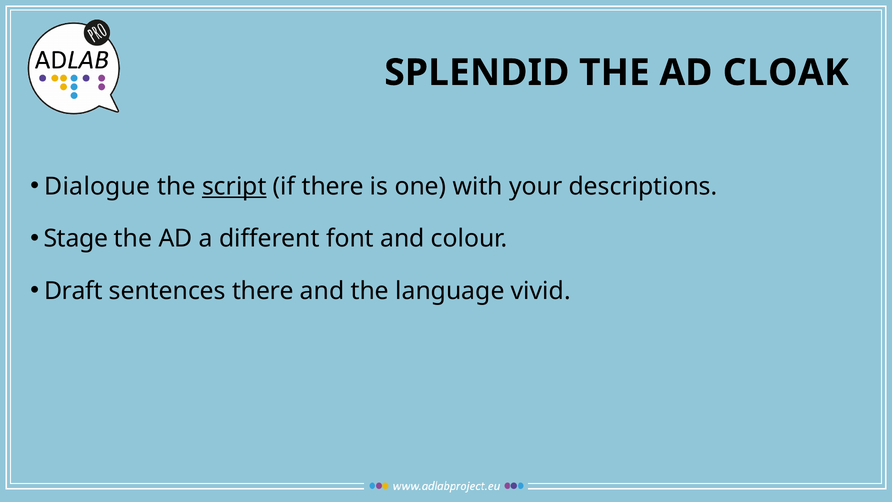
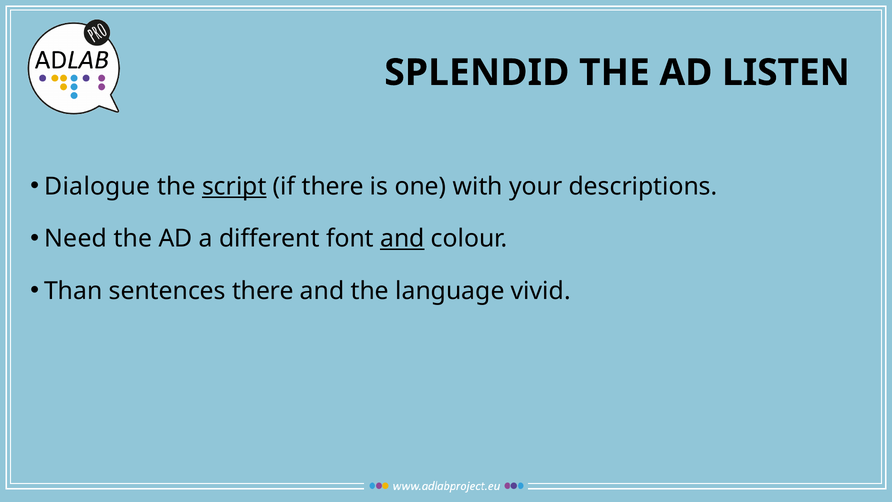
CLOAK: CLOAK -> LISTEN
Stage: Stage -> Need
and at (402, 239) underline: none -> present
Draft: Draft -> Than
